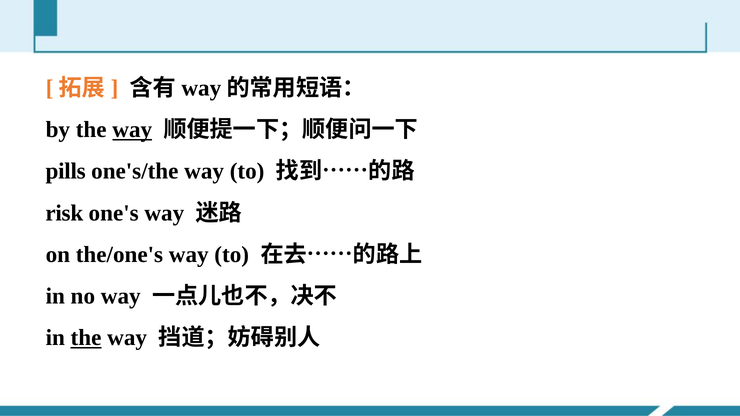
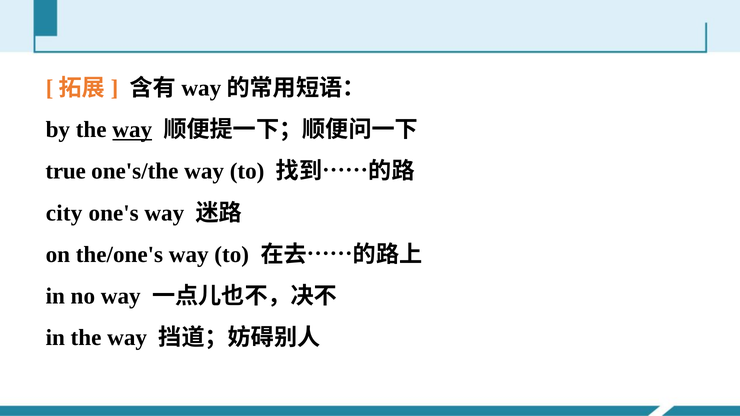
pills: pills -> true
risk: risk -> city
the at (86, 338) underline: present -> none
